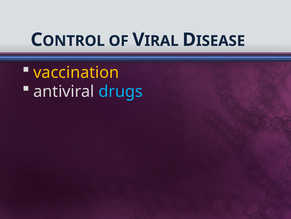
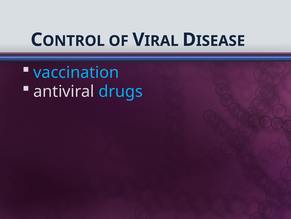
vaccination colour: yellow -> light blue
